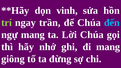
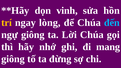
trí colour: light green -> yellow
trần: trần -> lòng
ngự mang: mang -> giông
